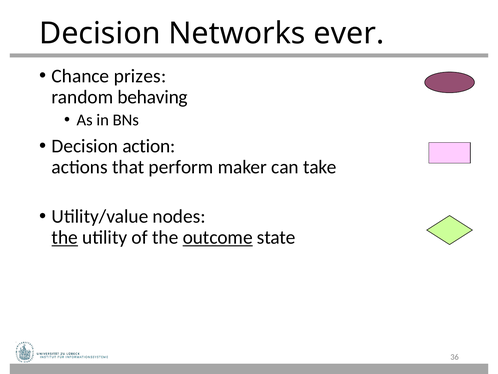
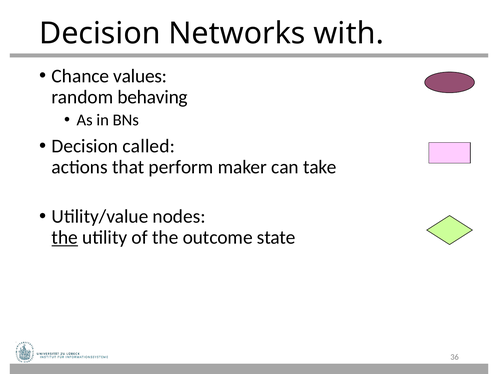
ever: ever -> with
prizes: prizes -> values
action: action -> called
outcome underline: present -> none
